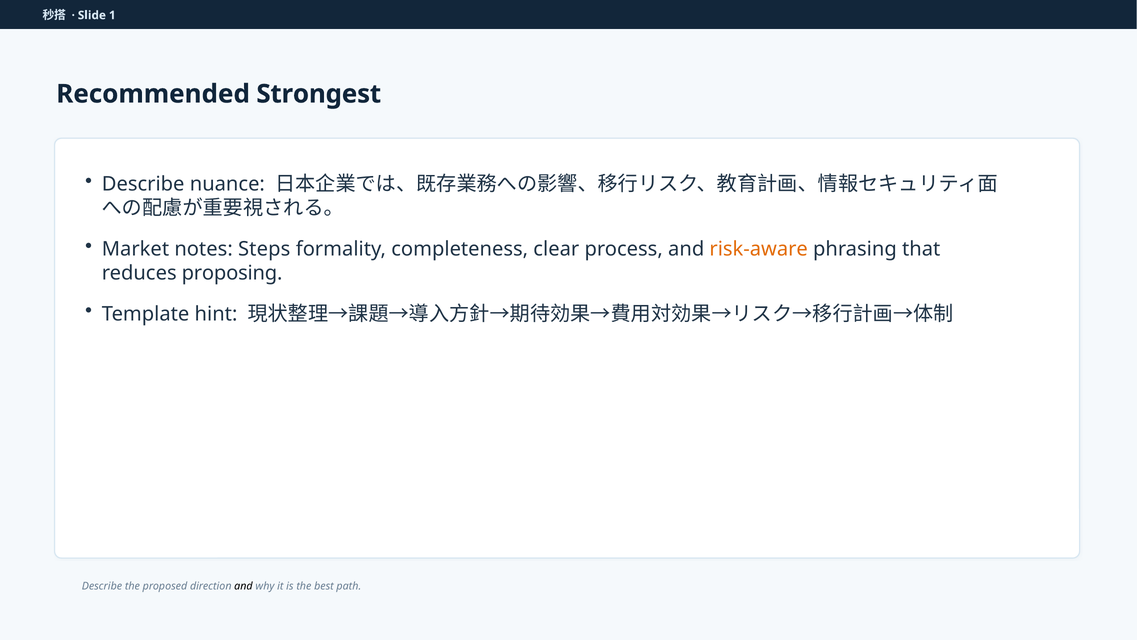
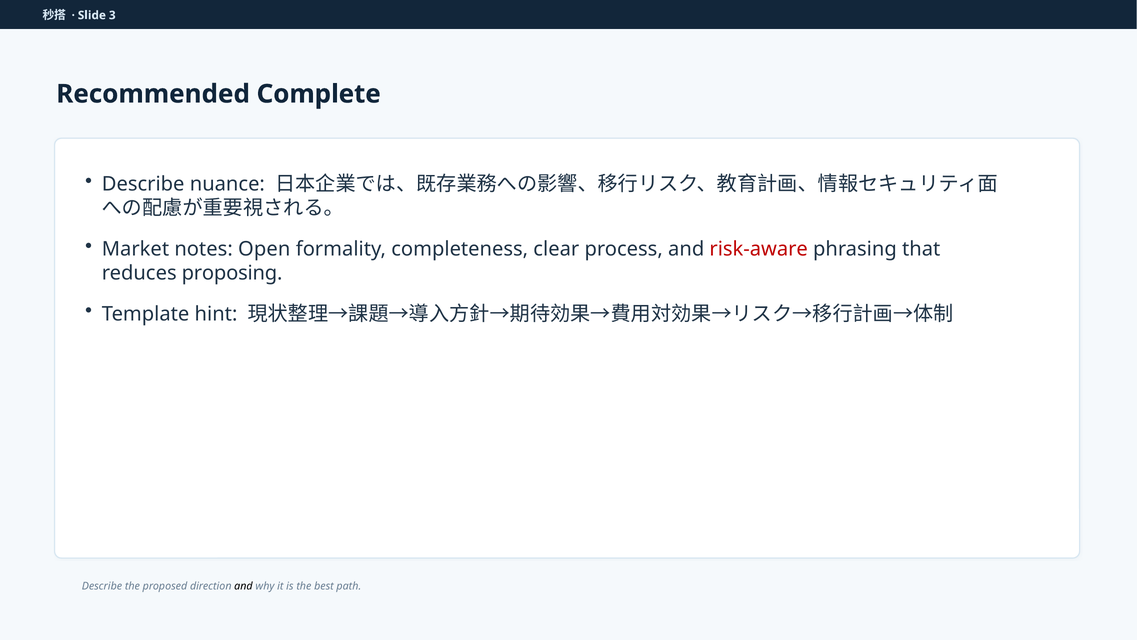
1: 1 -> 3
Strongest: Strongest -> Complete
Steps: Steps -> Open
risk-aware colour: orange -> red
